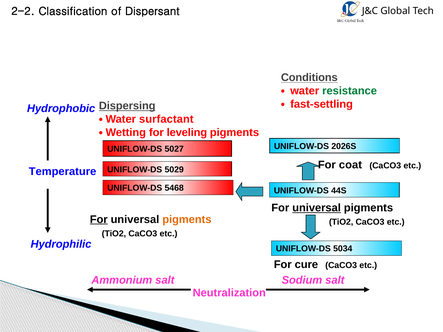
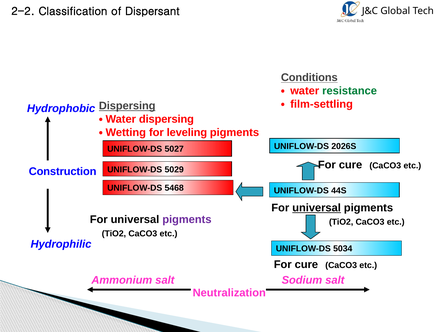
fast-settling: fast-settling -> film-settling
surfactant at (166, 119): surfactant -> dispersing
coat at (350, 165): coat -> cure
Temperature: Temperature -> Construction
For at (99, 220) underline: present -> none
pigments at (187, 220) colour: orange -> purple
